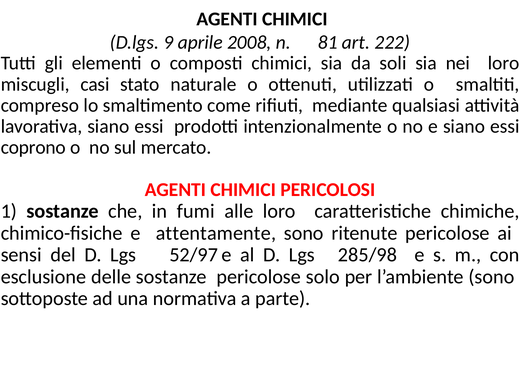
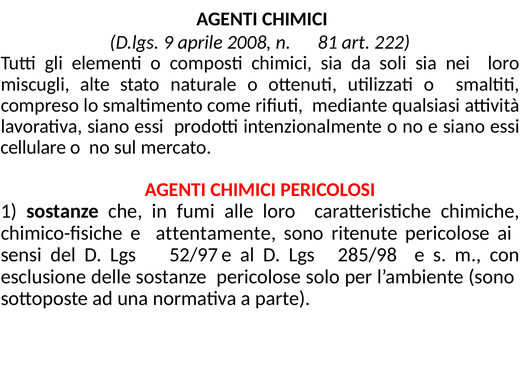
casi: casi -> alte
coprono: coprono -> cellulare
